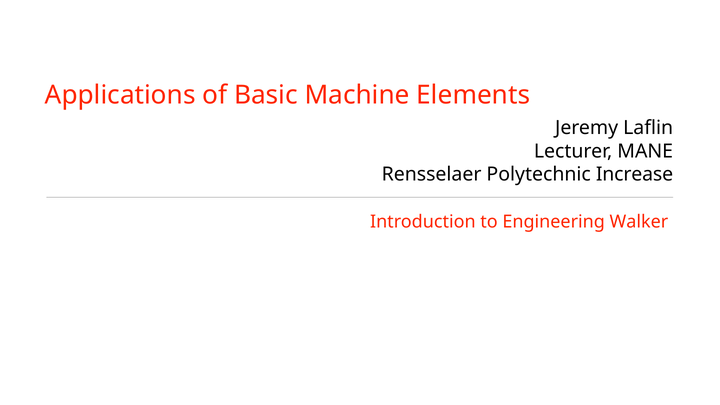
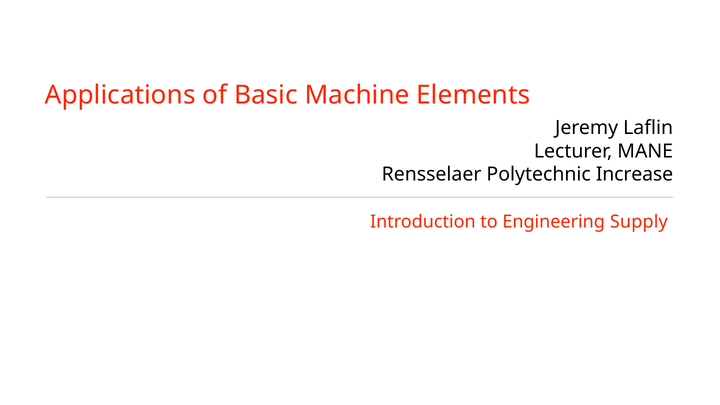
Walker: Walker -> Supply
